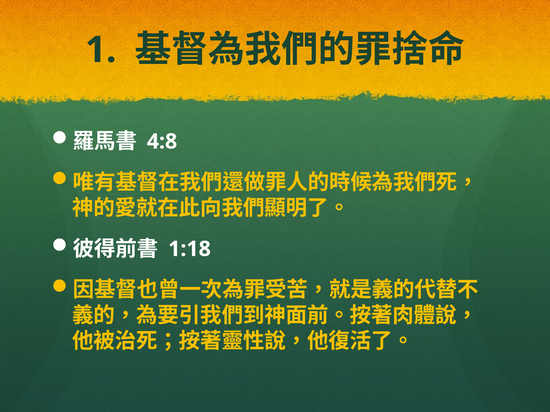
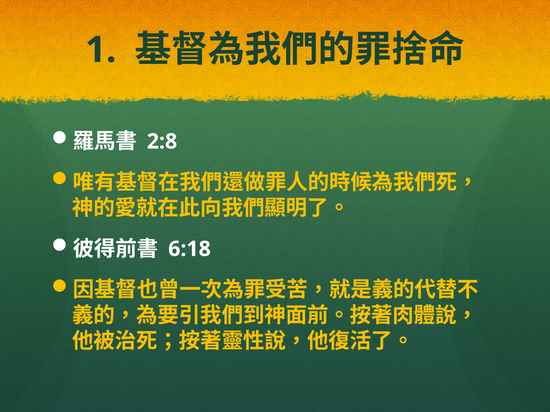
4:8: 4:8 -> 2:8
1:18: 1:18 -> 6:18
